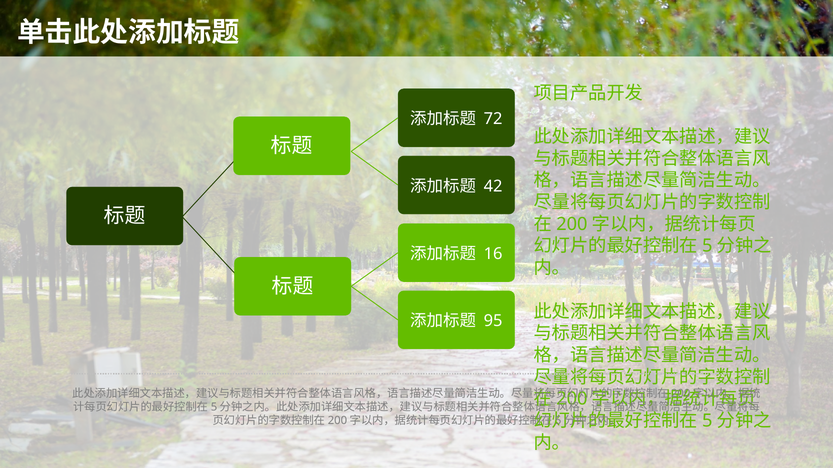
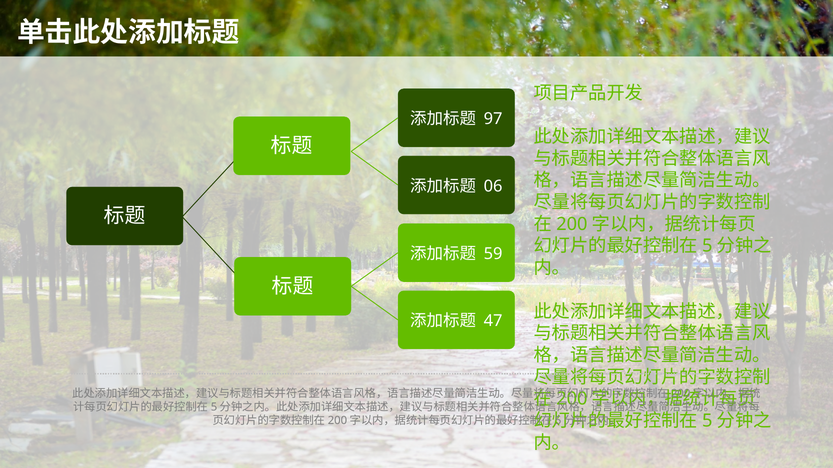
72: 72 -> 97
42: 42 -> 06
16: 16 -> 59
95: 95 -> 47
